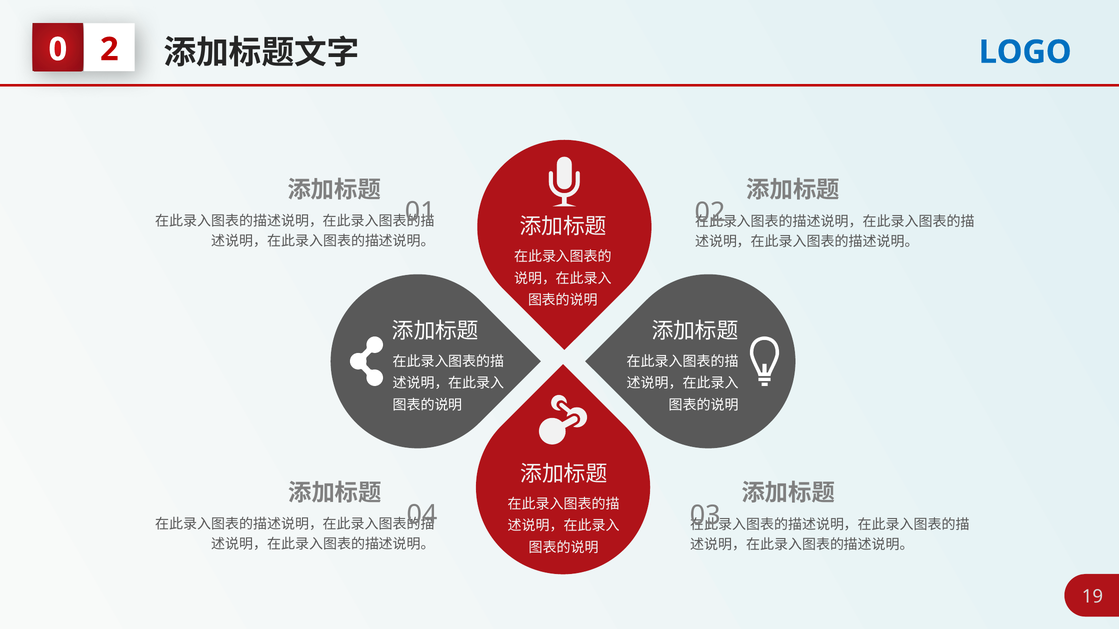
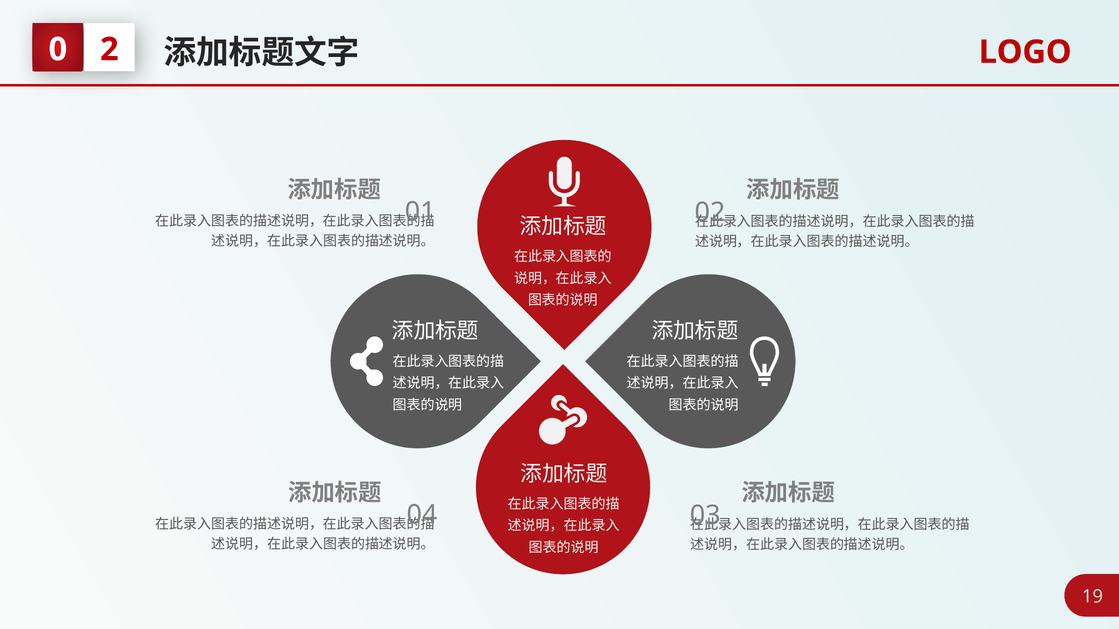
LOGO colour: blue -> red
